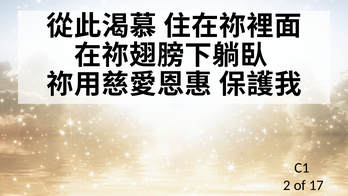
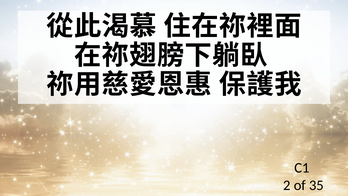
17: 17 -> 35
